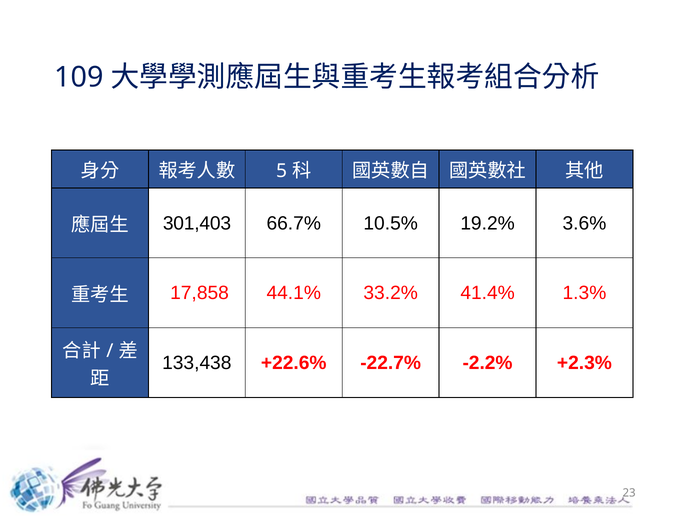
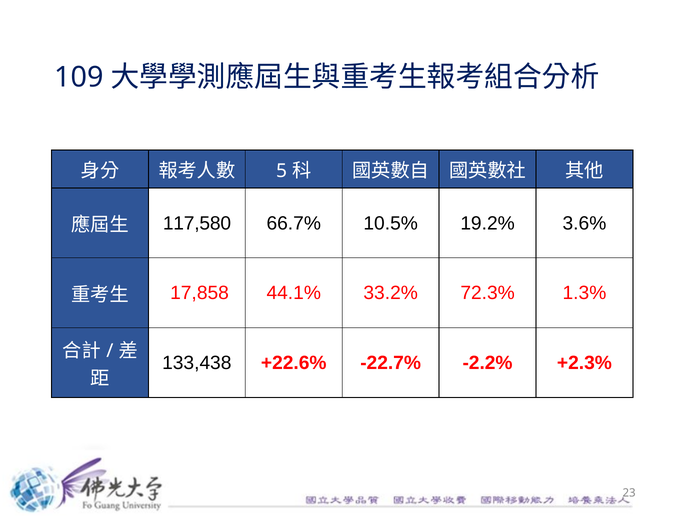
301,403: 301,403 -> 117,580
41.4%: 41.4% -> 72.3%
